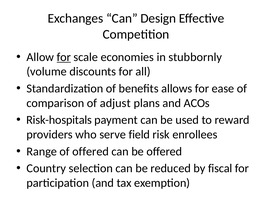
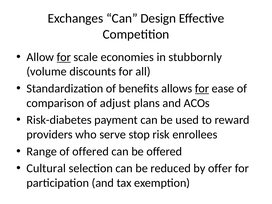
for at (202, 89) underline: none -> present
Risk-hospitals: Risk-hospitals -> Risk-diabetes
field: field -> stop
Country: Country -> Cultural
fiscal: fiscal -> offer
